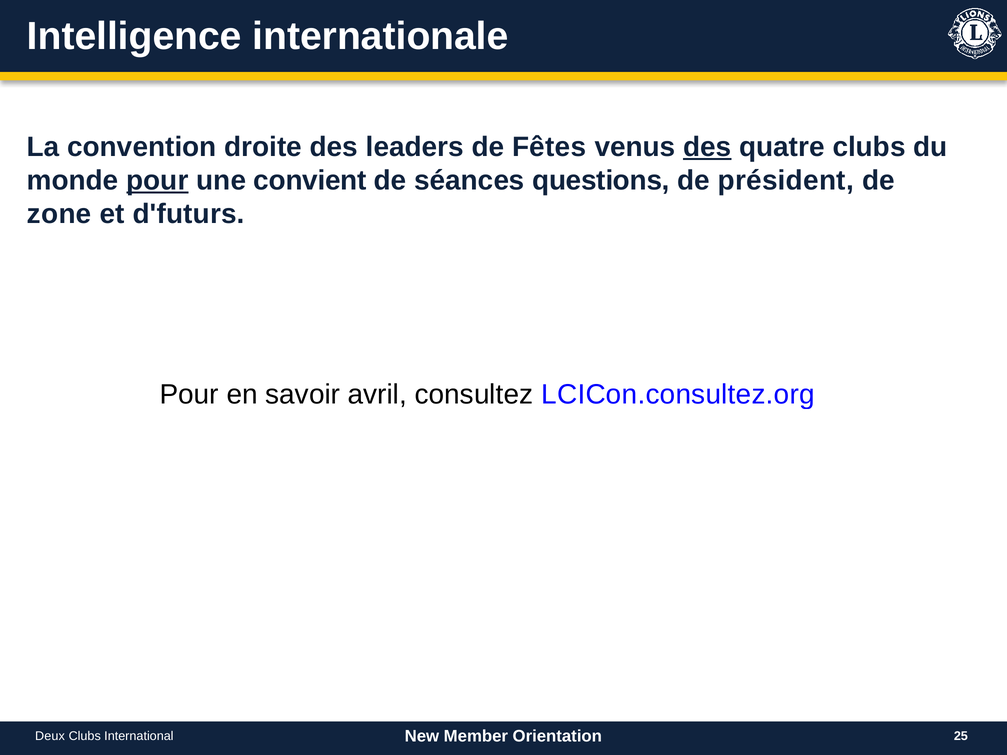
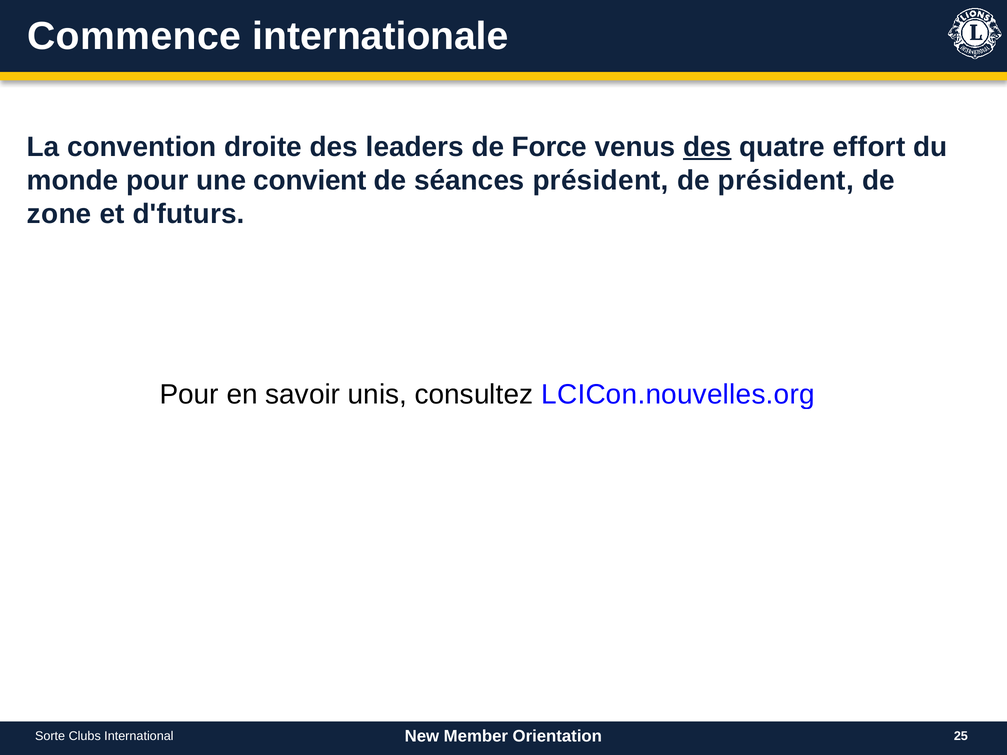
Intelligence: Intelligence -> Commence
Fêtes: Fêtes -> Force
quatre clubs: clubs -> effort
pour at (157, 181) underline: present -> none
séances questions: questions -> président
avril: avril -> unis
LCICon.consultez.org: LCICon.consultez.org -> LCICon.nouvelles.org
Deux: Deux -> Sorte
